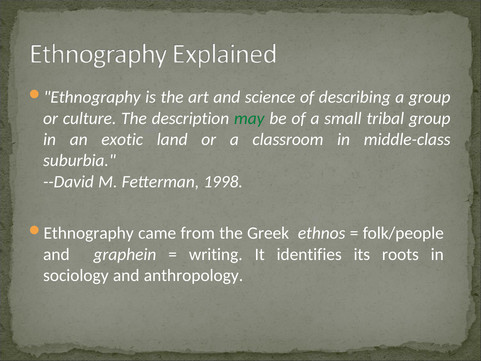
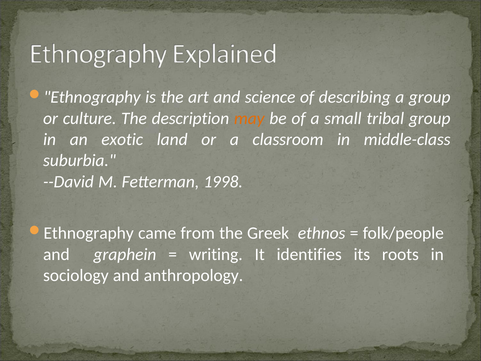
may colour: green -> orange
